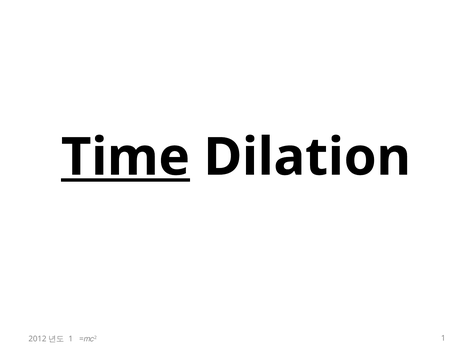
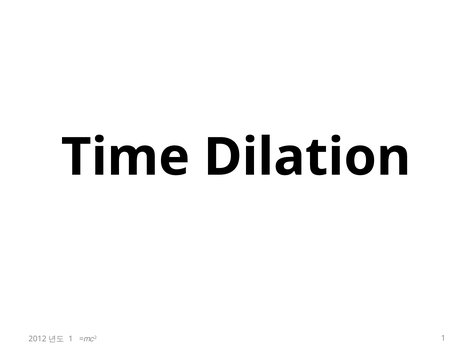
Time underline: present -> none
